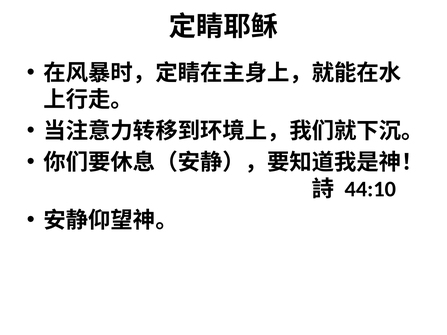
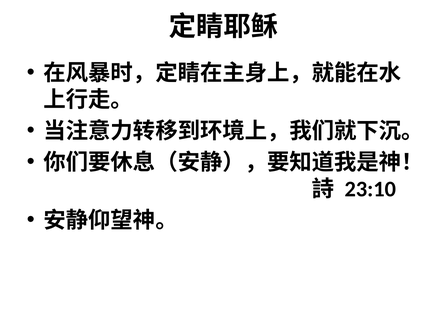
44:10: 44:10 -> 23:10
